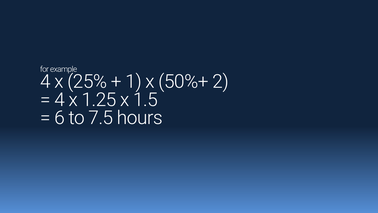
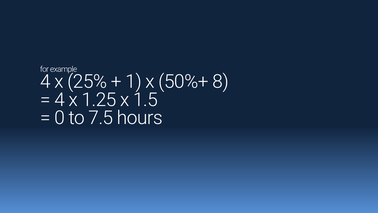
2: 2 -> 8
6: 6 -> 0
